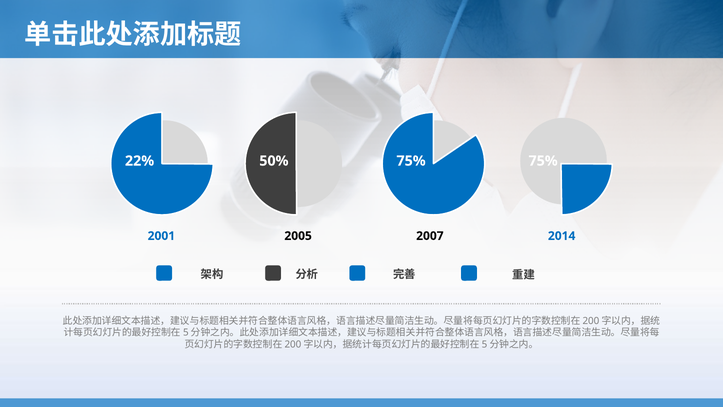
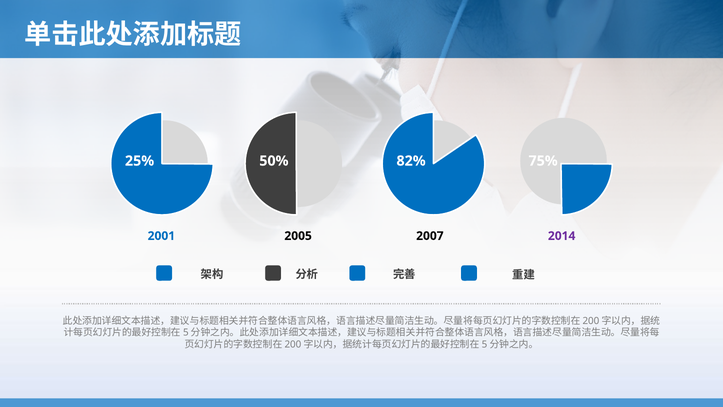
22%: 22% -> 25%
50% 75%: 75% -> 82%
2014 colour: blue -> purple
